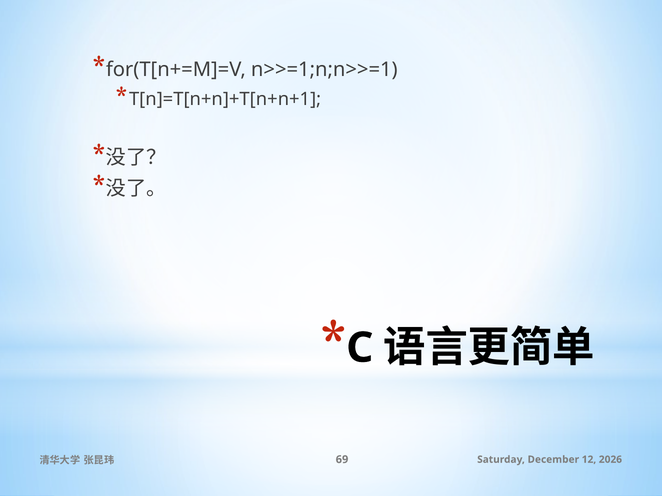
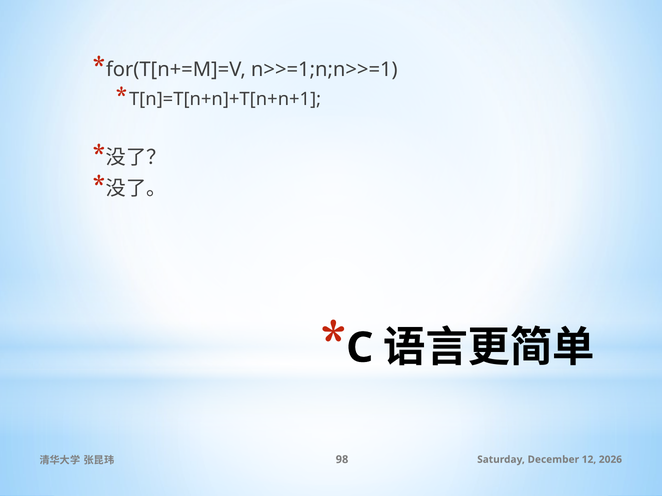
69: 69 -> 98
